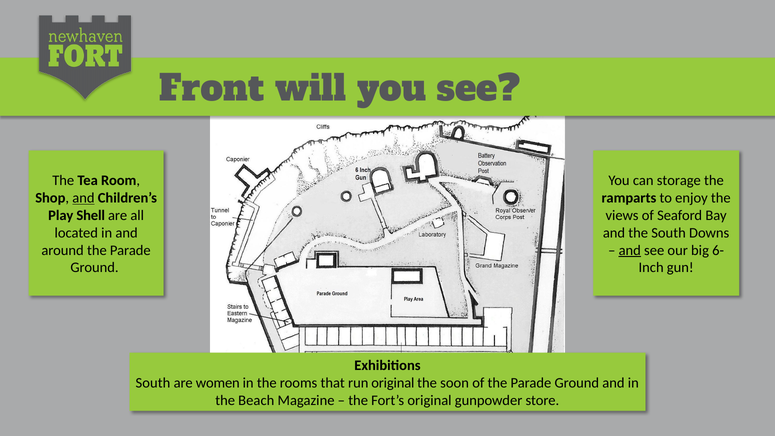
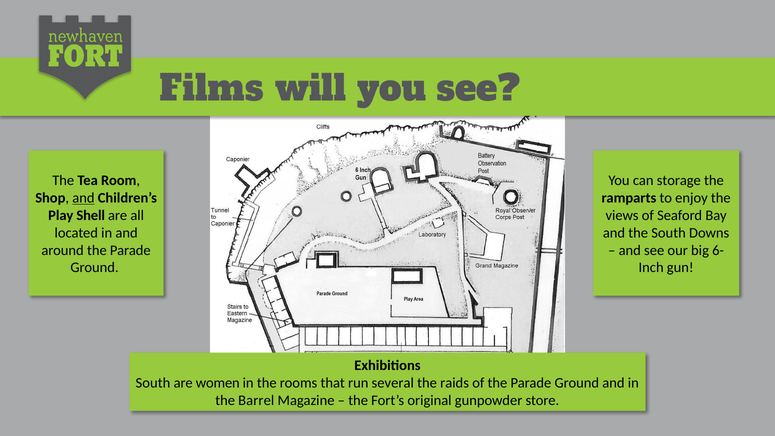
Front: Front -> Films
and at (630, 250) underline: present -> none
run original: original -> several
soon: soon -> raids
Beach: Beach -> Barrel
